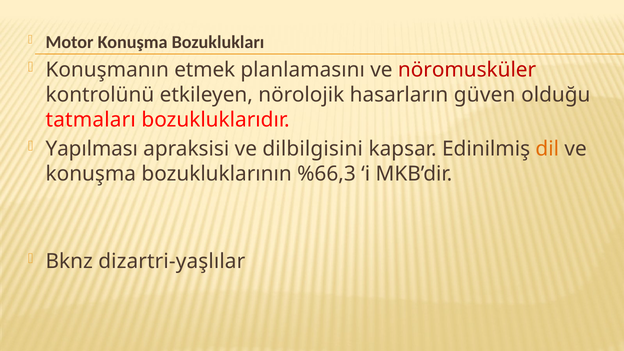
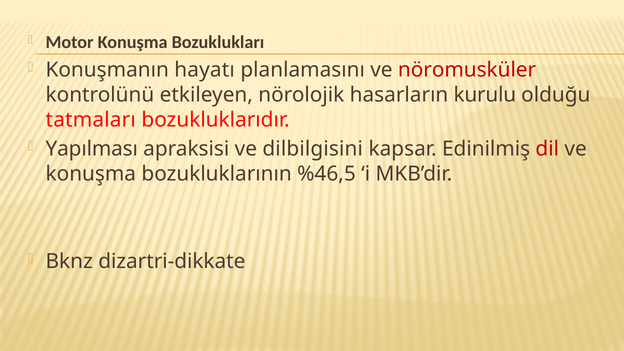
etmek: etmek -> hayatı
güven: güven -> kurulu
dil colour: orange -> red
%66,3: %66,3 -> %46,5
dizartri-yaşlılar: dizartri-yaşlılar -> dizartri-dikkate
